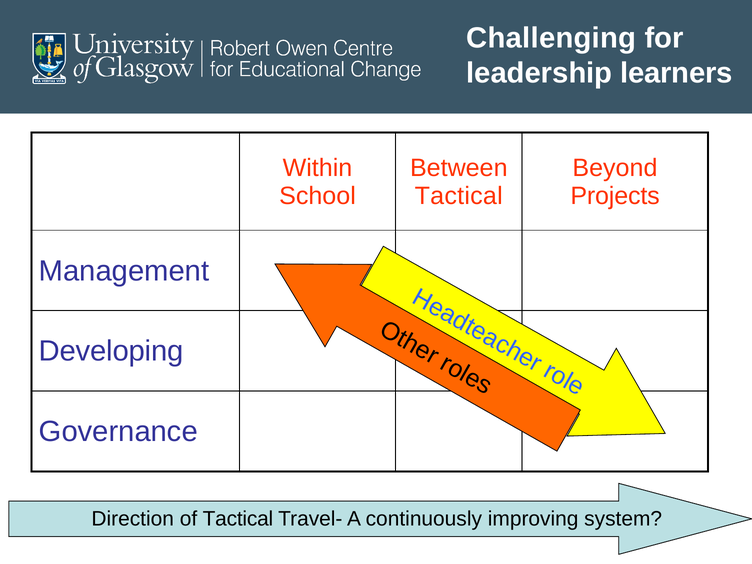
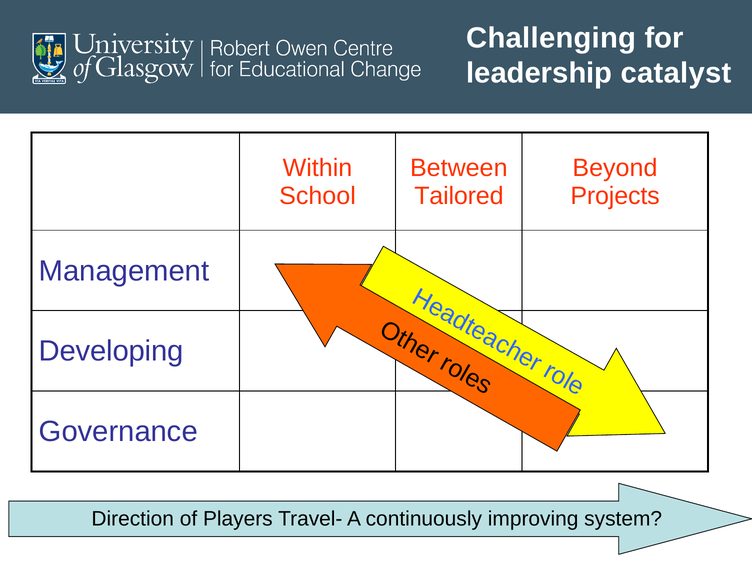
learners: learners -> catalyst
Tactical at (459, 196): Tactical -> Tailored
of Tactical: Tactical -> Players
